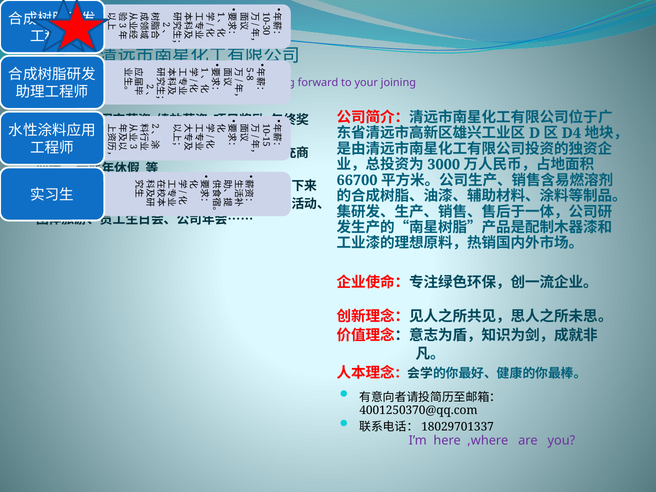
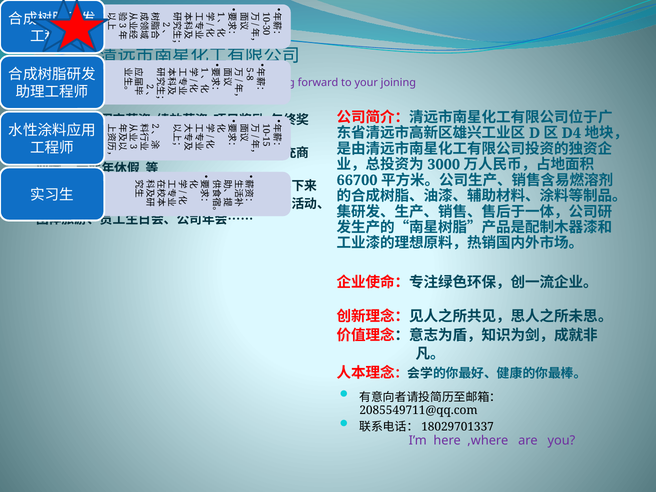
4001250370@qq.com: 4001250370@qq.com -> 2085549711@qq.com
